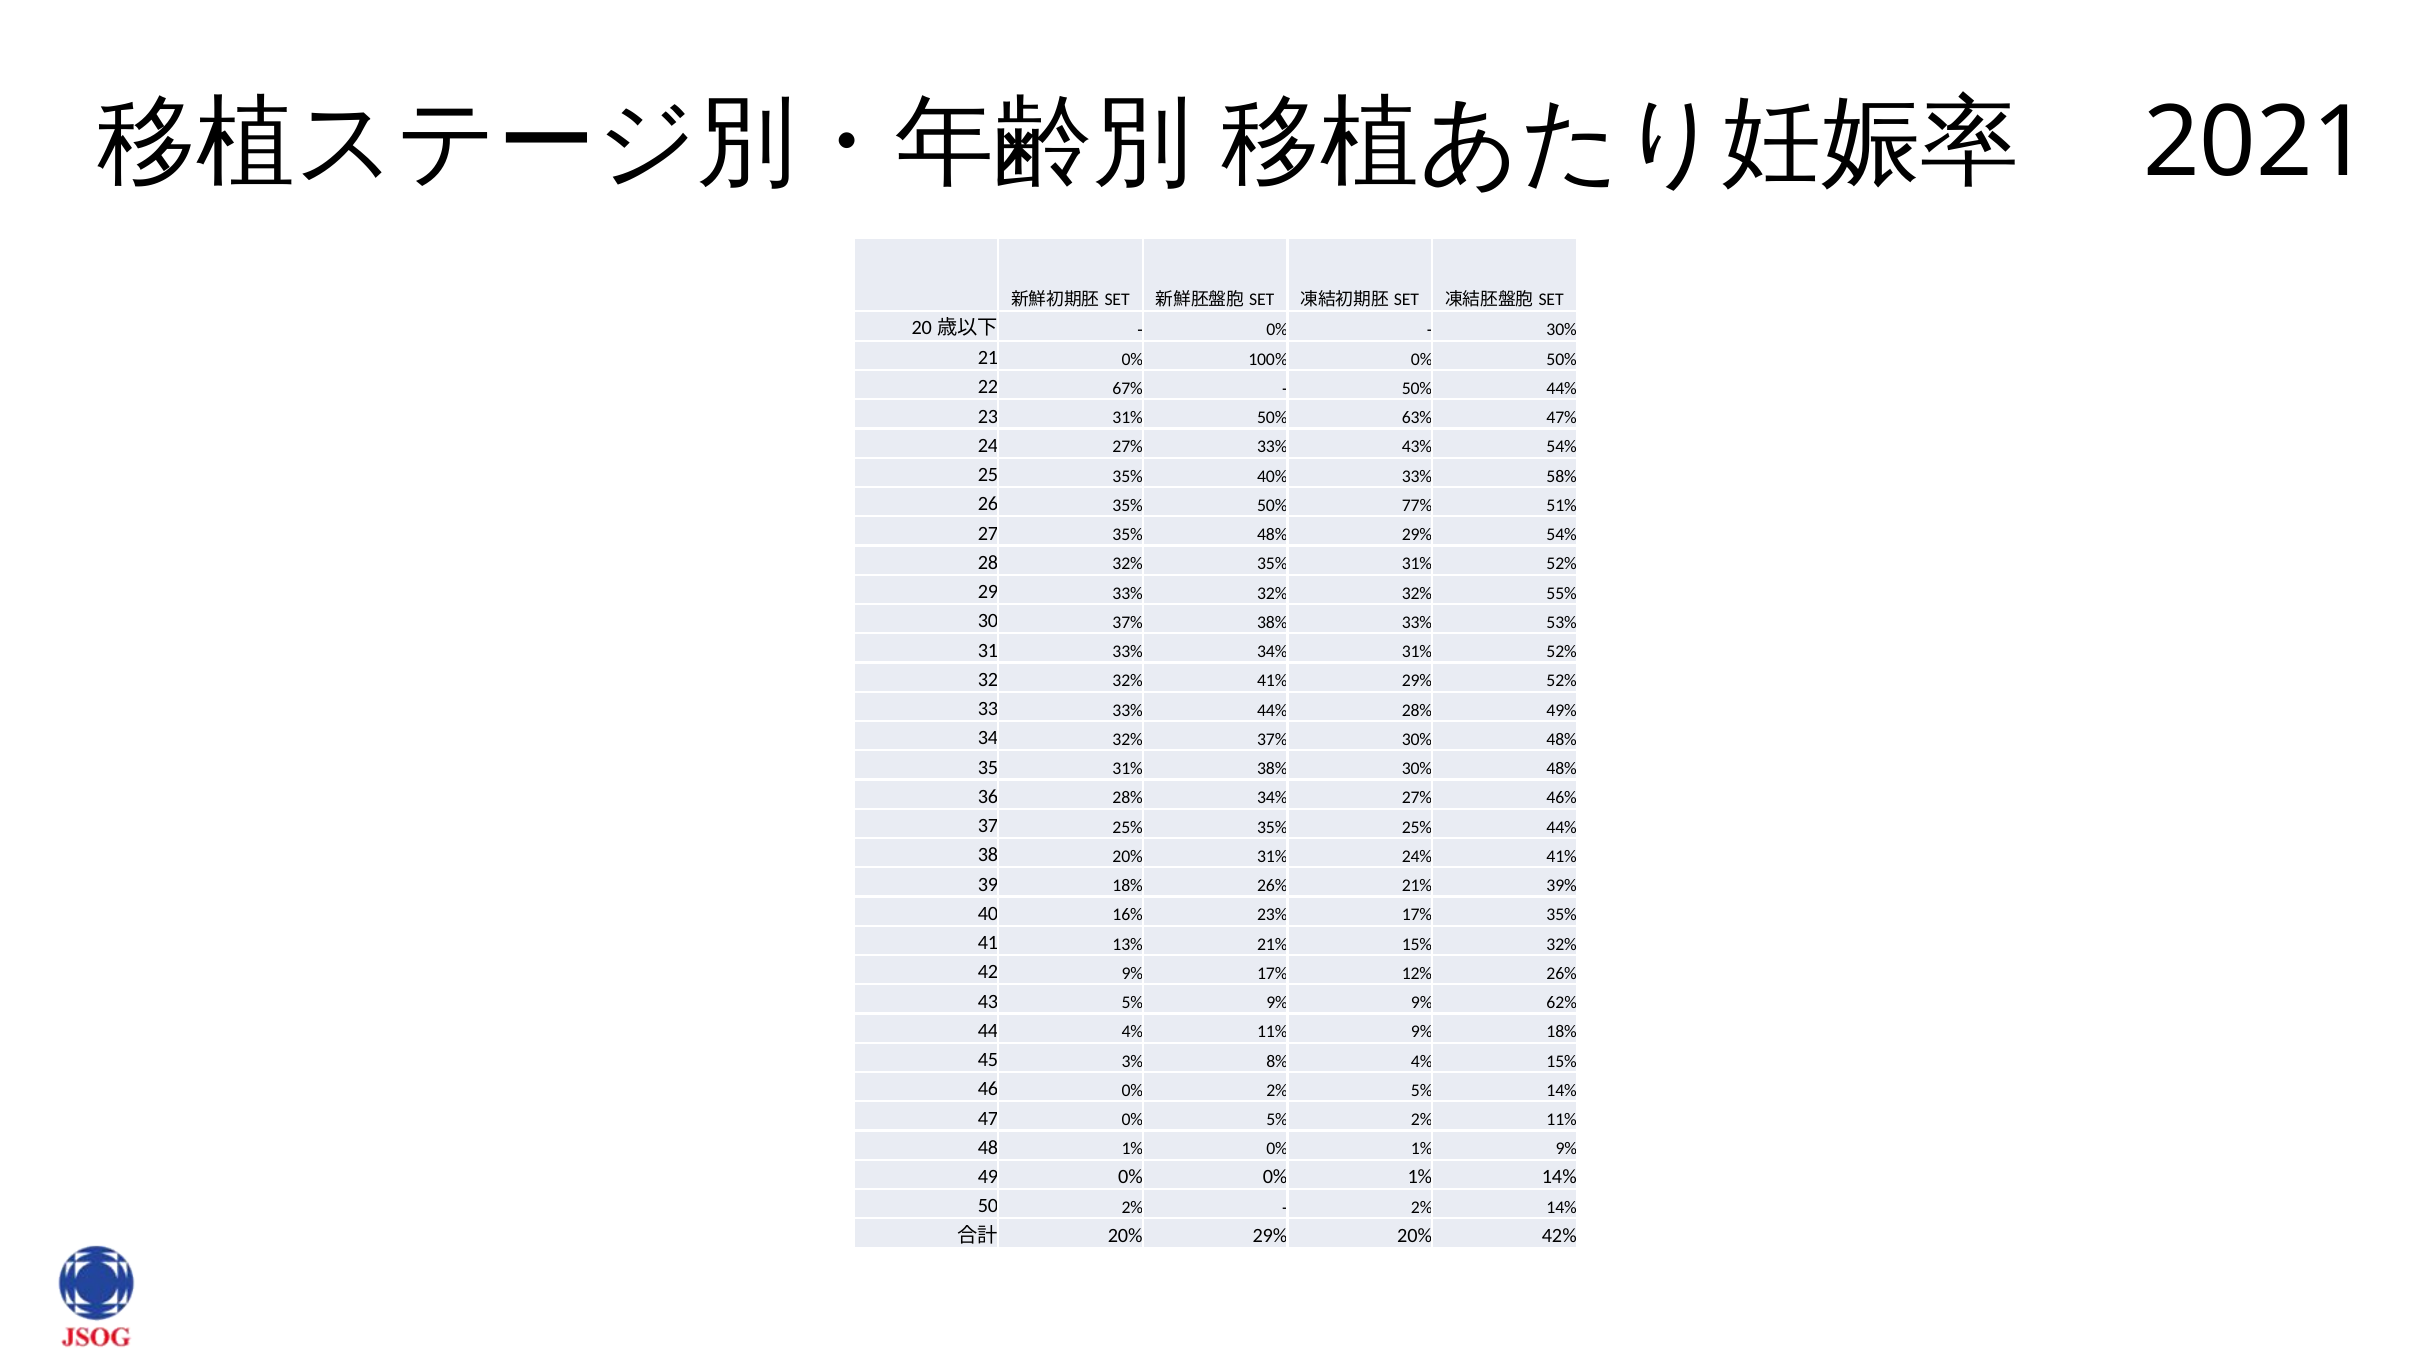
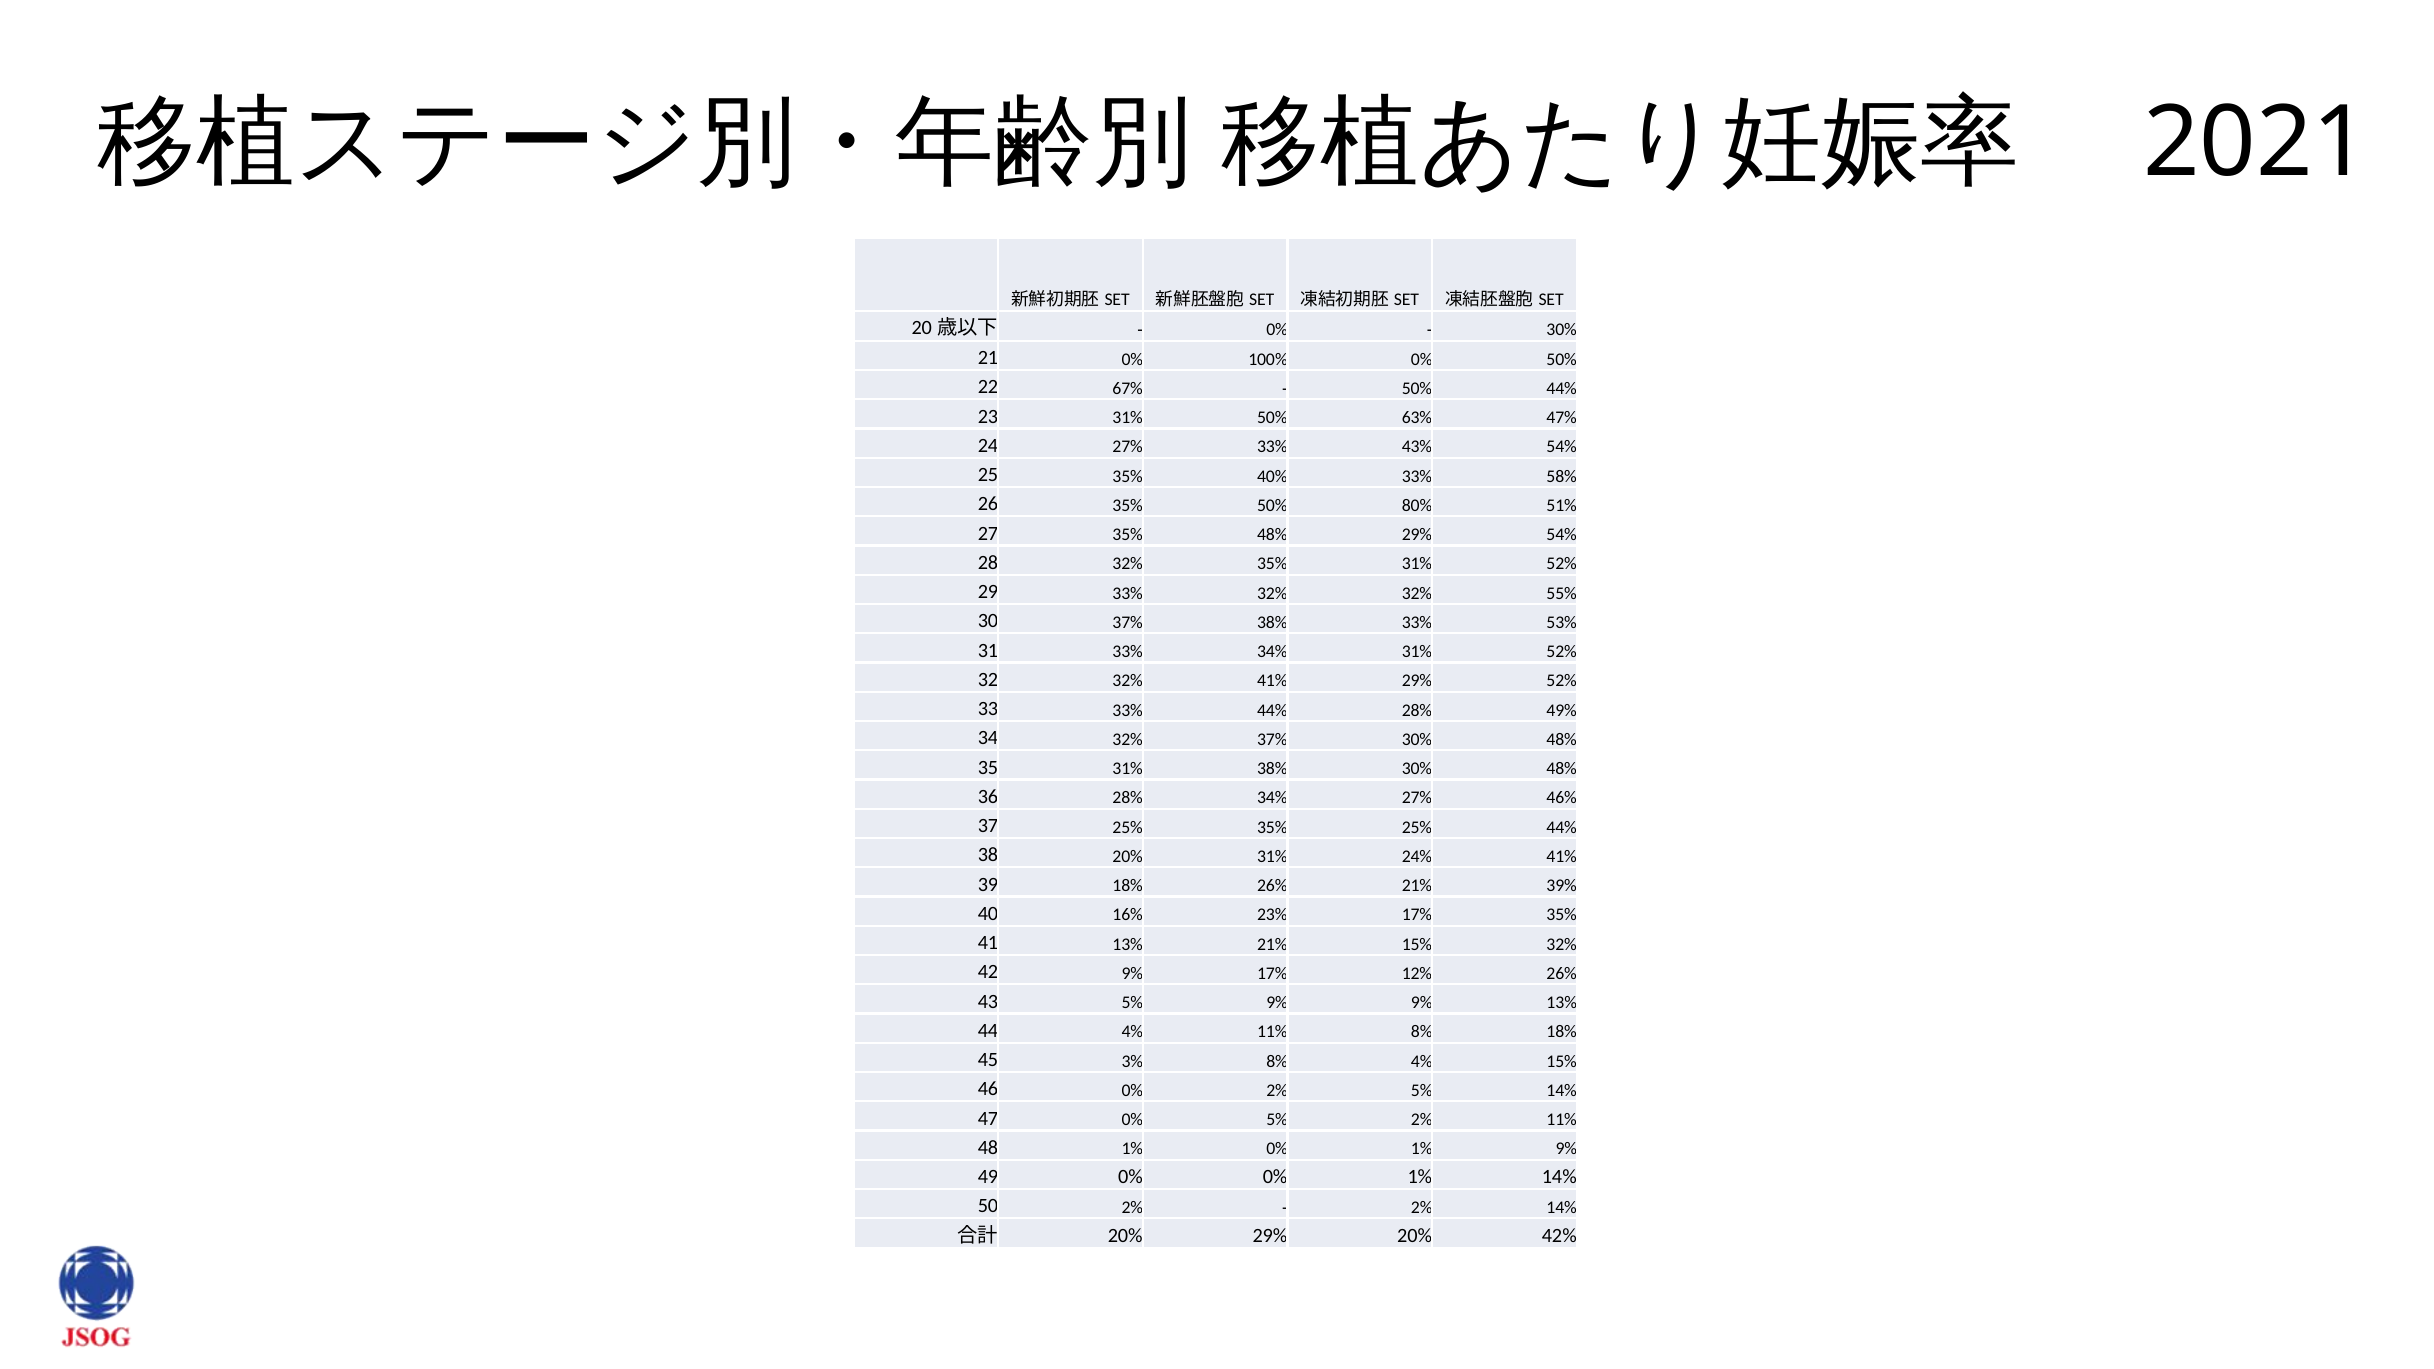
77%: 77% -> 80%
9% 62%: 62% -> 13%
11% 9%: 9% -> 8%
